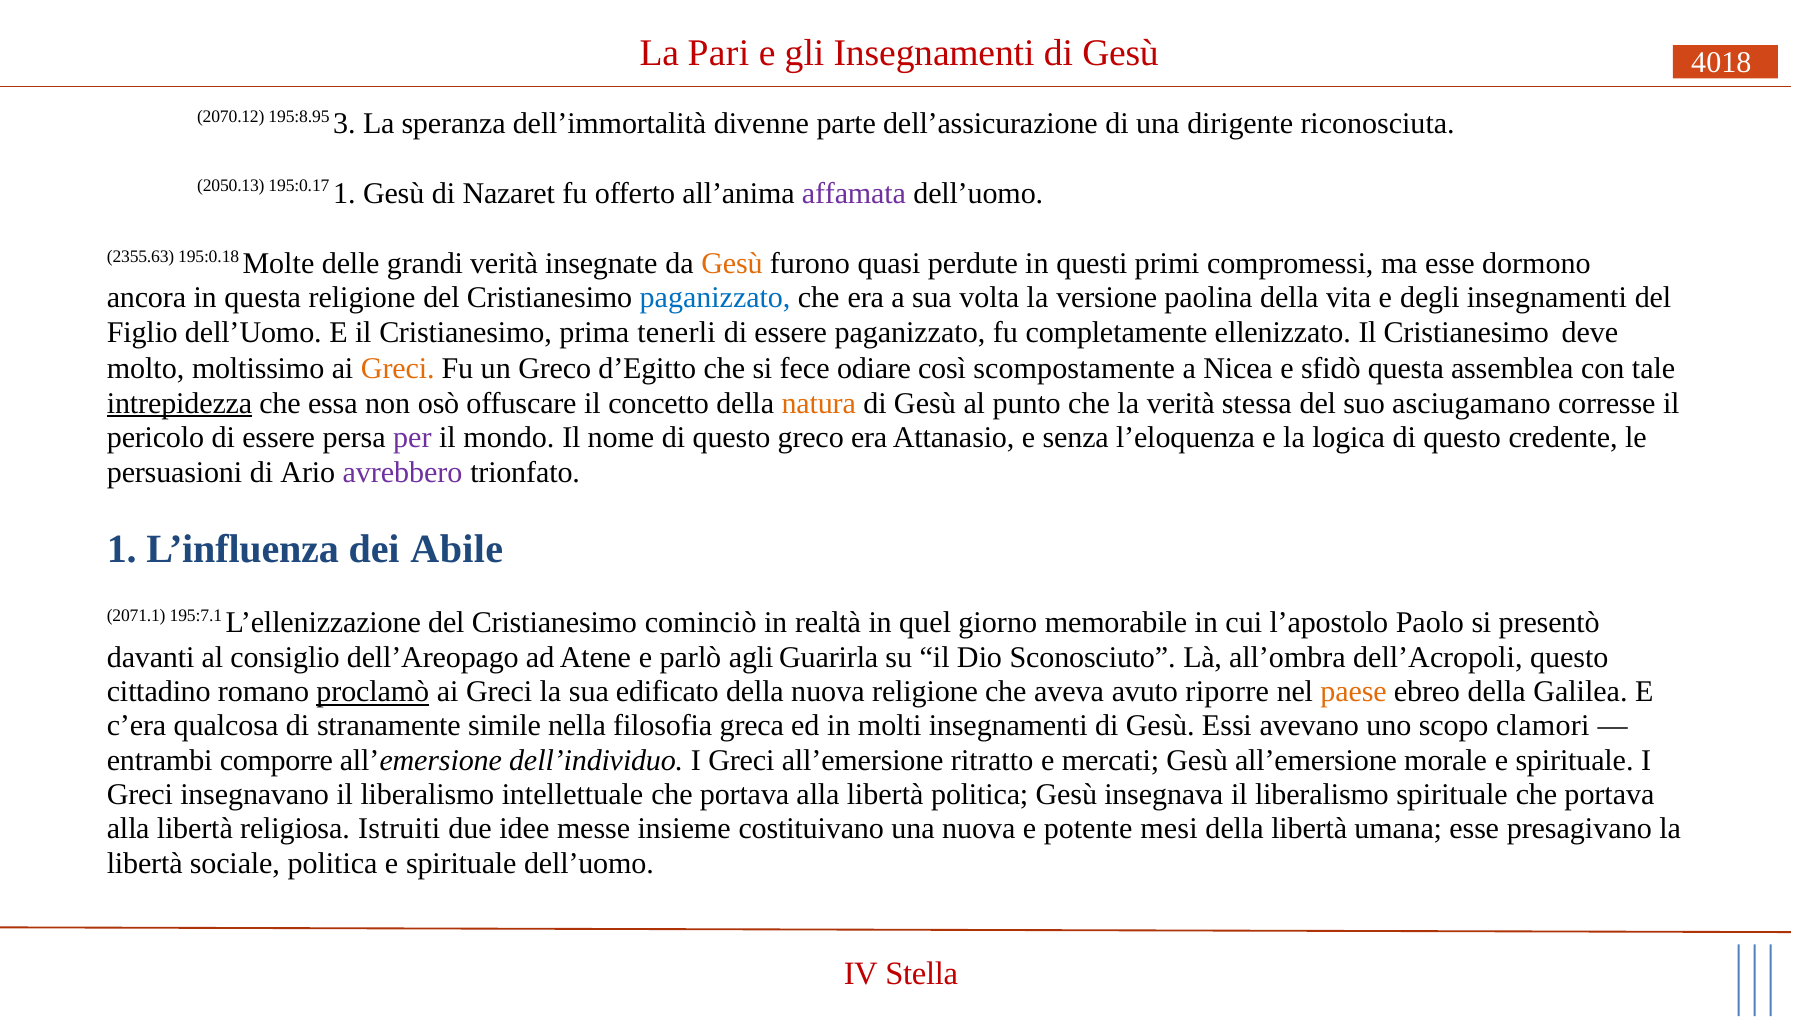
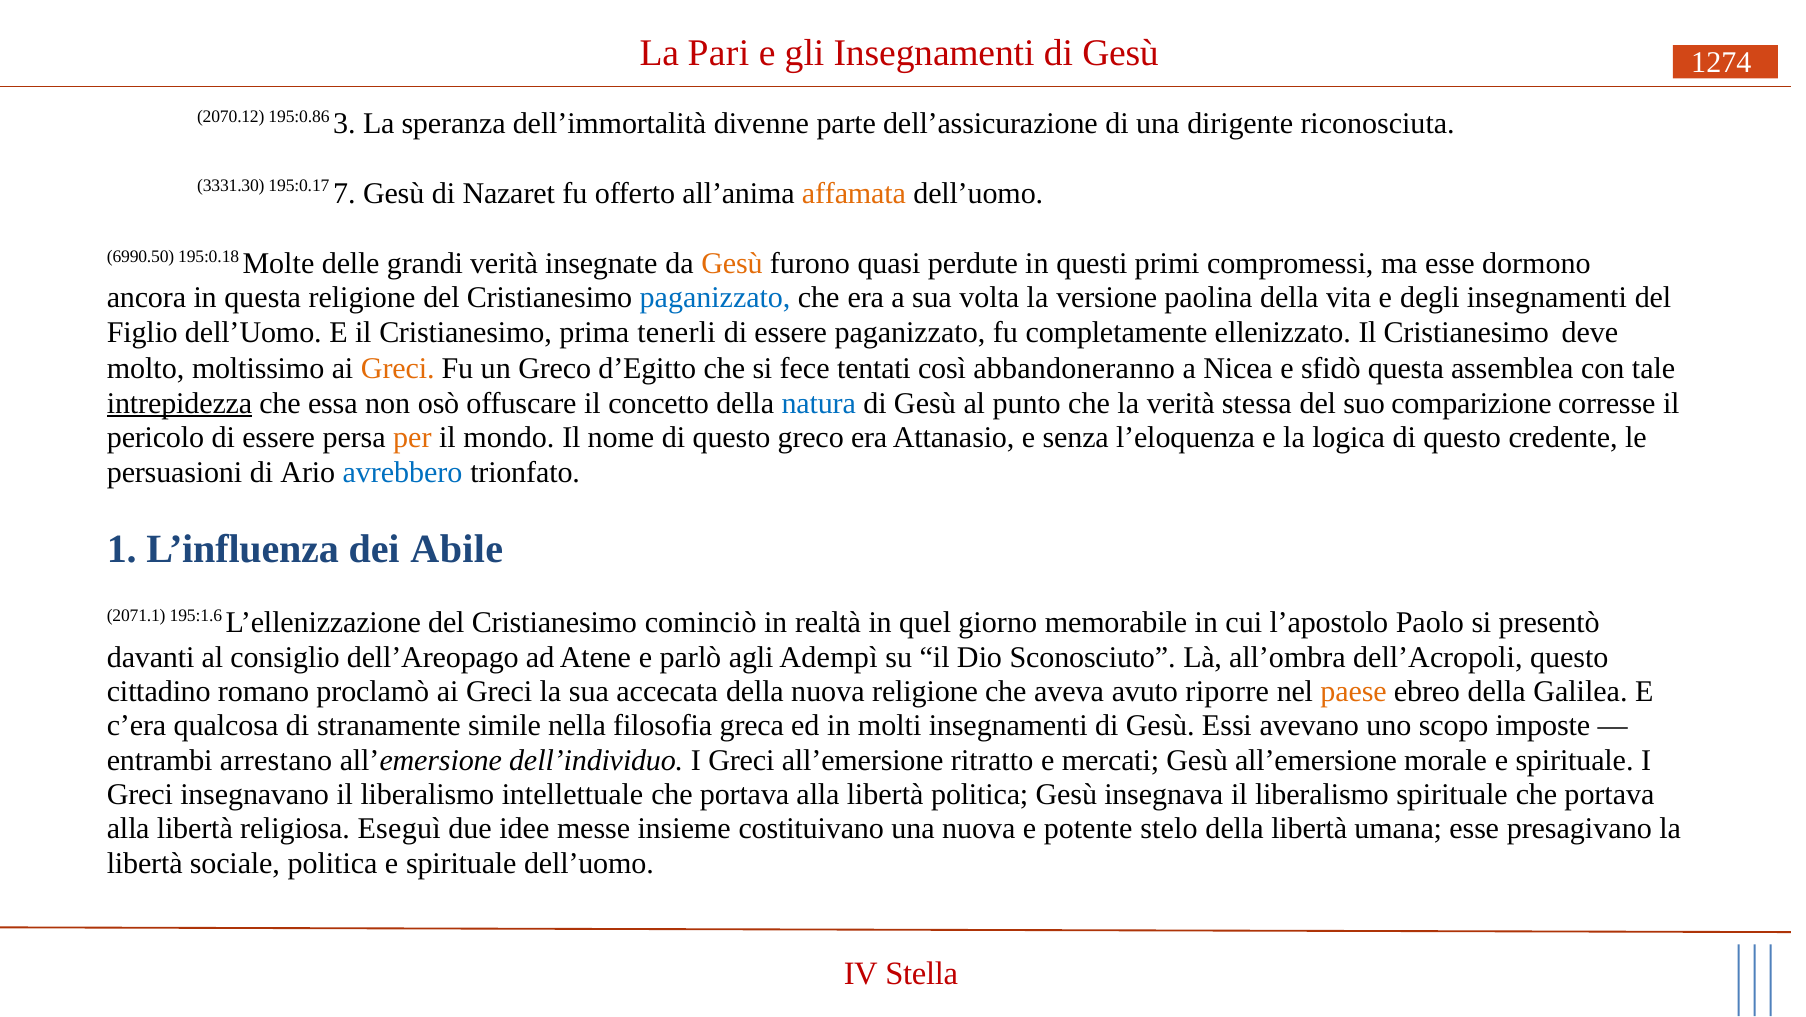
4018: 4018 -> 1274
195:8.95: 195:8.95 -> 195:0.86
2050.13: 2050.13 -> 3331.30
195:0.17 1: 1 -> 7
affamata colour: purple -> orange
2355.63: 2355.63 -> 6990.50
odiare: odiare -> tentati
scompostamente: scompostamente -> abbandoneranno
natura colour: orange -> blue
asciugamano: asciugamano -> comparizione
per colour: purple -> orange
avrebbero colour: purple -> blue
195:7.1: 195:7.1 -> 195:1.6
Guarirla: Guarirla -> Adempì
proclamò underline: present -> none
edificato: edificato -> accecata
clamori: clamori -> imposte
comporre: comporre -> arrestano
Istruiti: Istruiti -> Eseguì
mesi: mesi -> stelo
